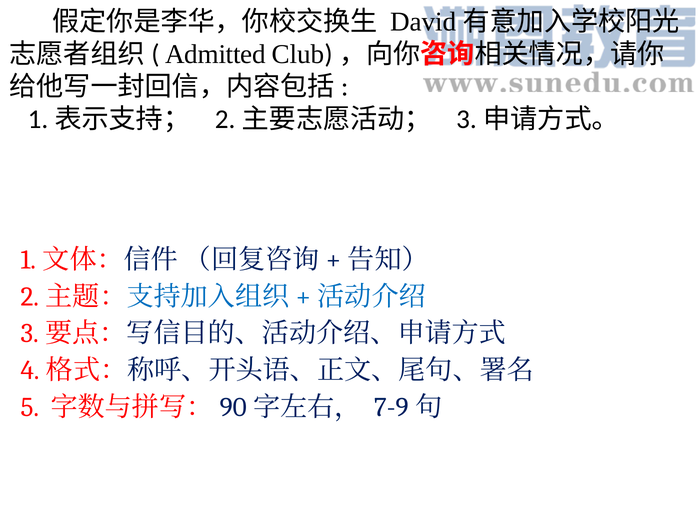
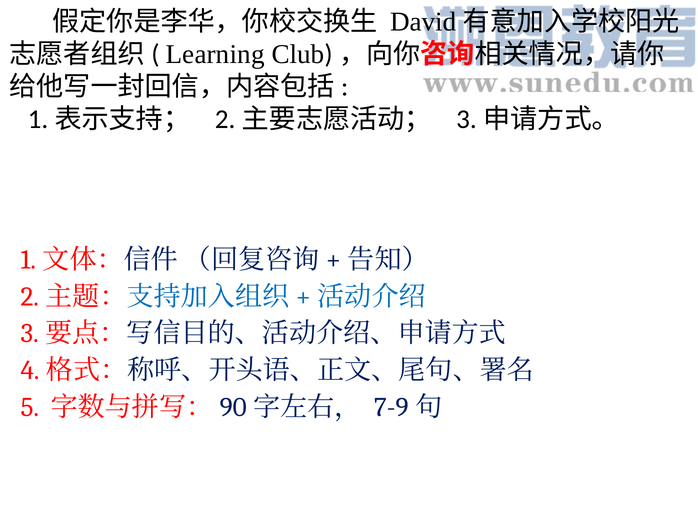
Admitted: Admitted -> Learning
